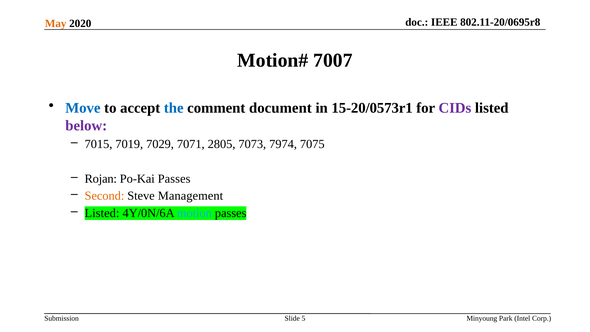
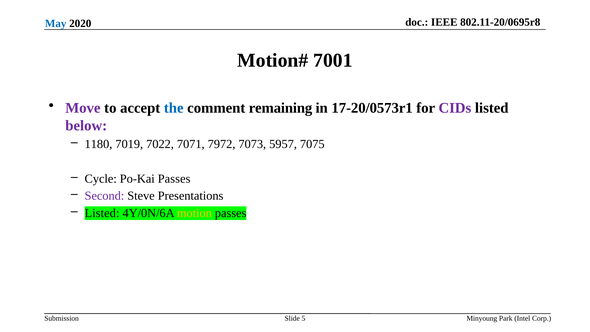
May colour: orange -> blue
7007: 7007 -> 7001
Move colour: blue -> purple
document: document -> remaining
15-20/0573r1: 15-20/0573r1 -> 17-20/0573r1
7015: 7015 -> 1180
7029: 7029 -> 7022
2805: 2805 -> 7972
7974: 7974 -> 5957
Rojan: Rojan -> Cycle
Second colour: orange -> purple
Management: Management -> Presentations
motion colour: light blue -> yellow
